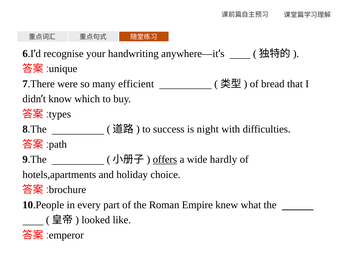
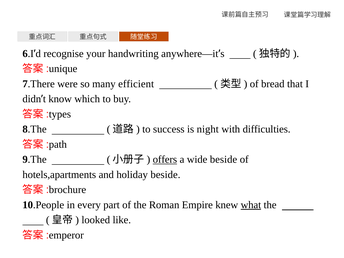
wide hardly: hardly -> beside
holiday choice: choice -> beside
what underline: none -> present
